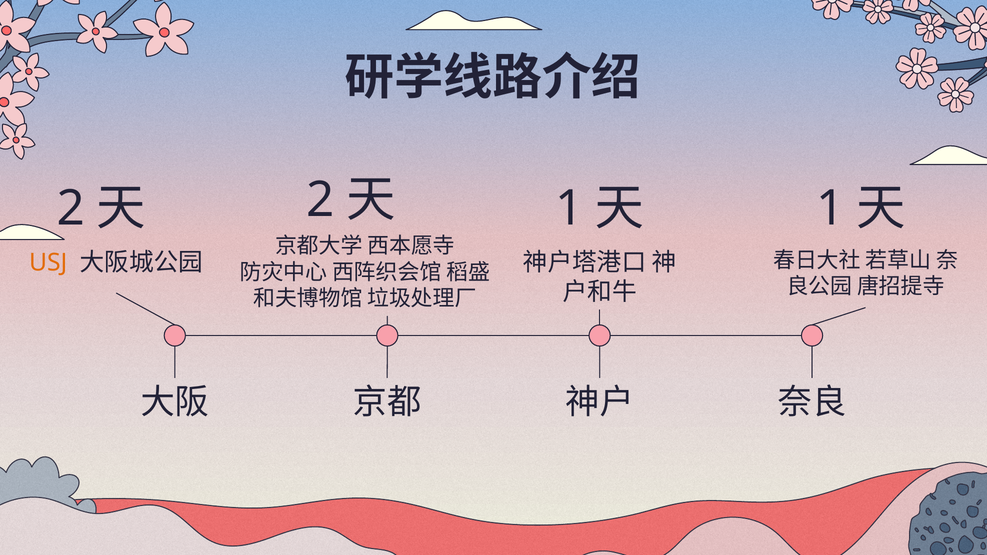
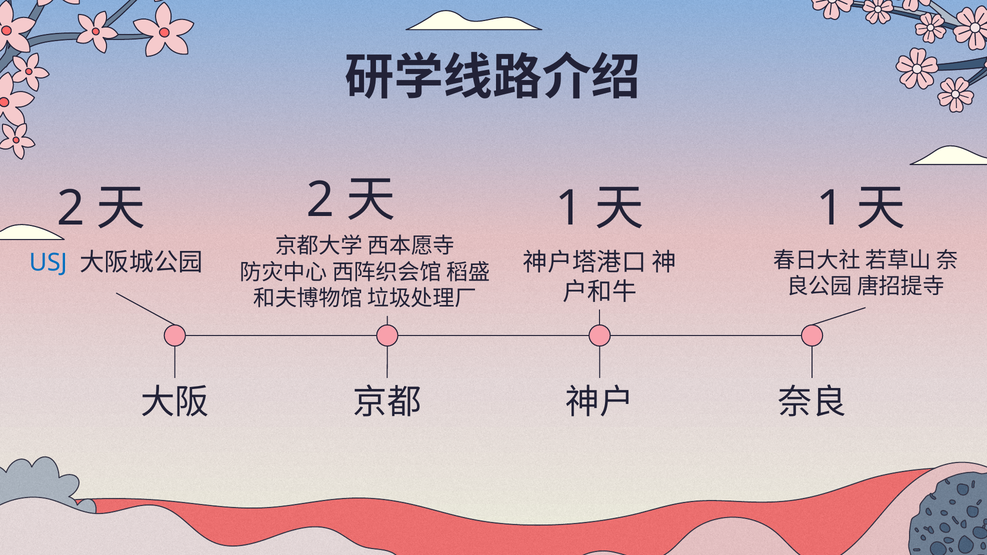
USJ colour: orange -> blue
